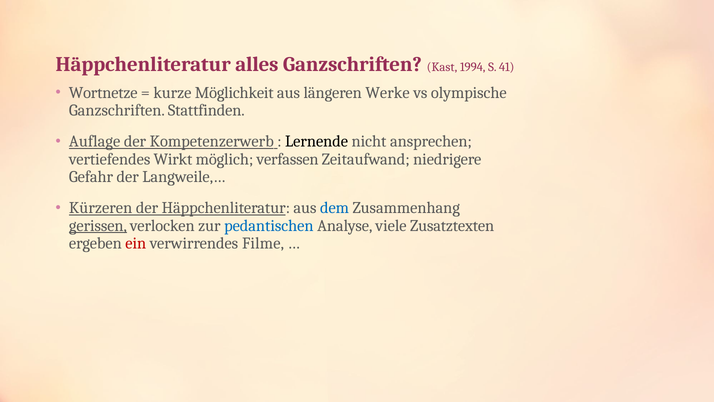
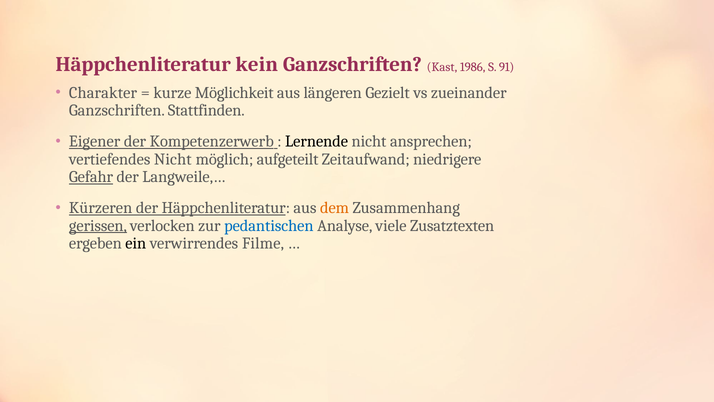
alles: alles -> kein
1994: 1994 -> 1986
41: 41 -> 91
Wortnetze: Wortnetze -> Charakter
Werke: Werke -> Gezielt
olympische: olympische -> zueinander
Auflage: Auflage -> Eigener
vertiefendes Wirkt: Wirkt -> Nicht
verfassen: verfassen -> aufgeteilt
Gefahr underline: none -> present
dem colour: blue -> orange
ein colour: red -> black
